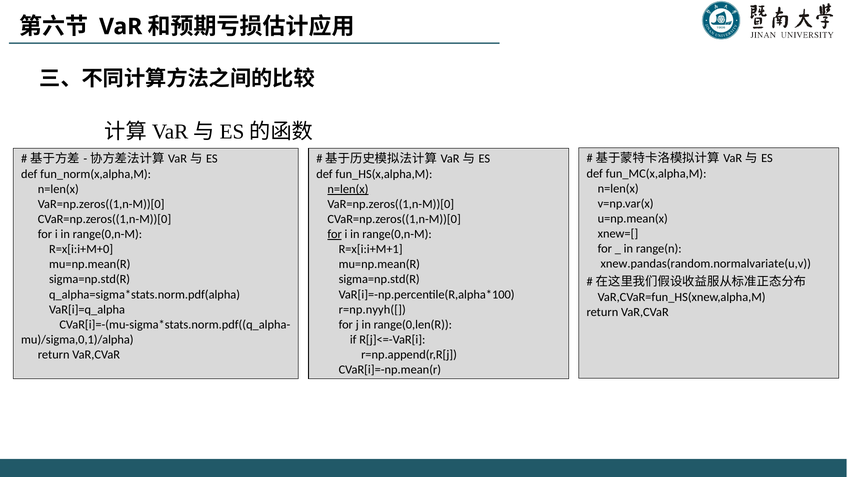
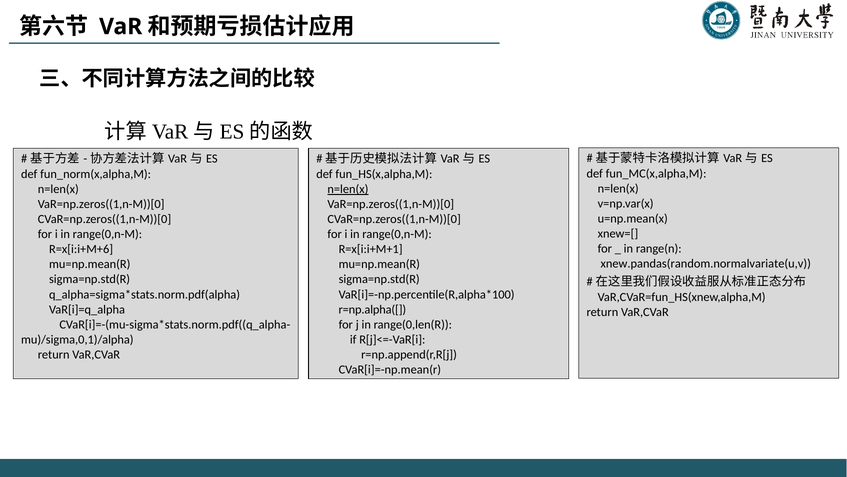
for at (335, 234) underline: present -> none
R=x[i:i+M+0: R=x[i:i+M+0 -> R=x[i:i+M+6
r=np.nyyh([: r=np.nyyh([ -> r=np.alpha([
